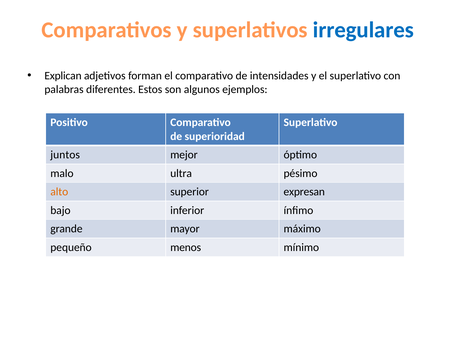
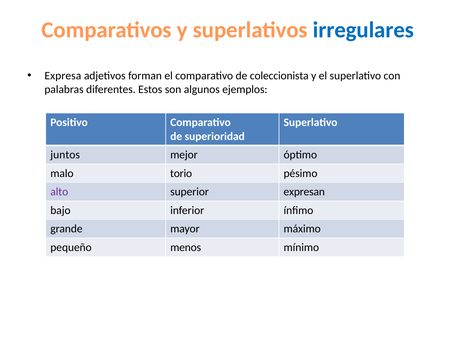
Explican: Explican -> Expresa
intensidades: intensidades -> coleccionista
ultra: ultra -> torio
alto colour: orange -> purple
